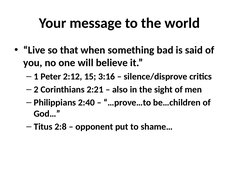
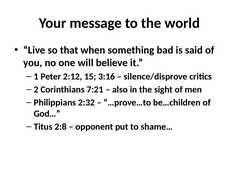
2:21: 2:21 -> 7:21
2:40: 2:40 -> 2:32
